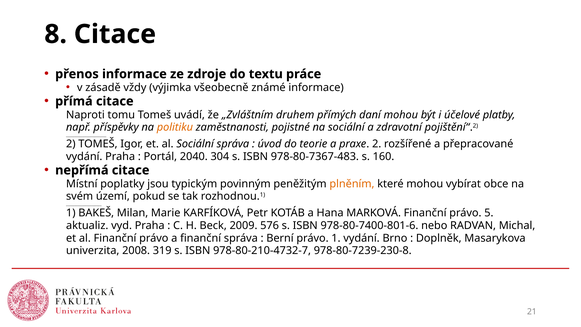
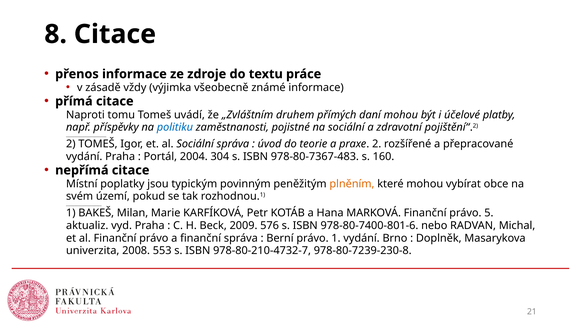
politiku colour: orange -> blue
2040: 2040 -> 2004
319: 319 -> 553
